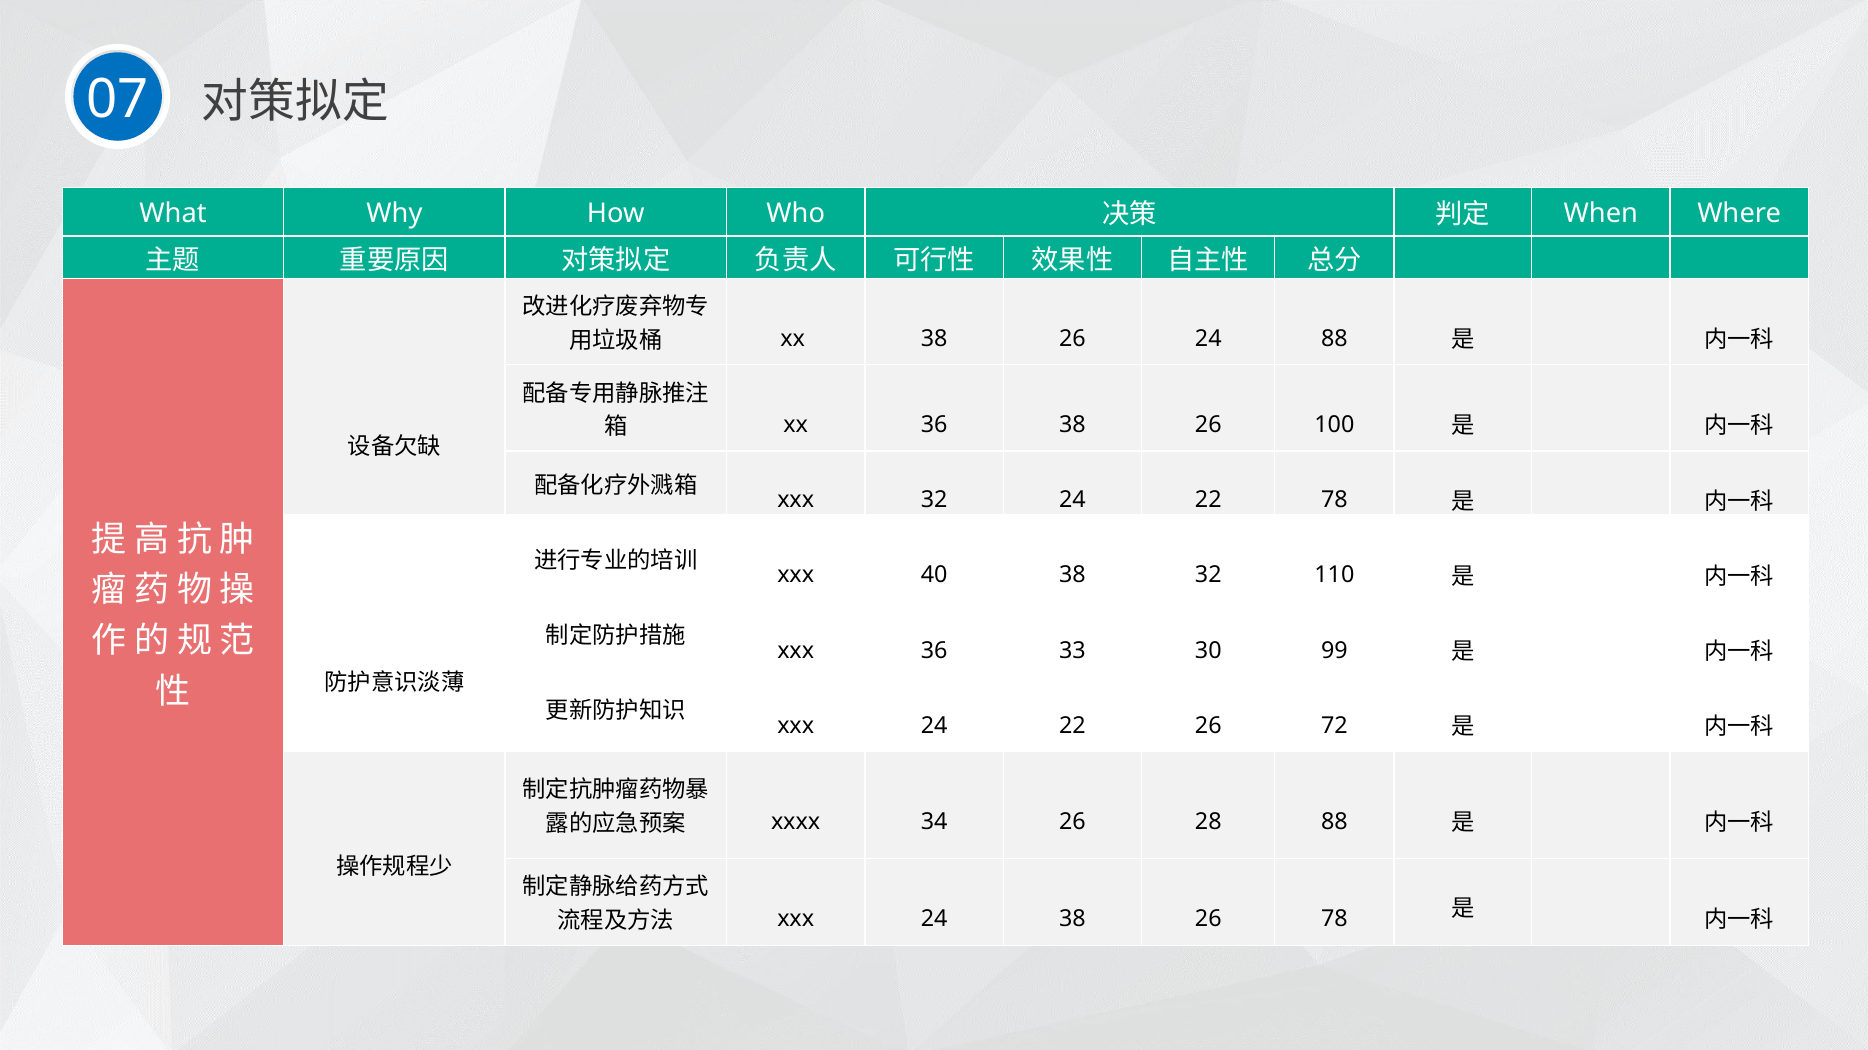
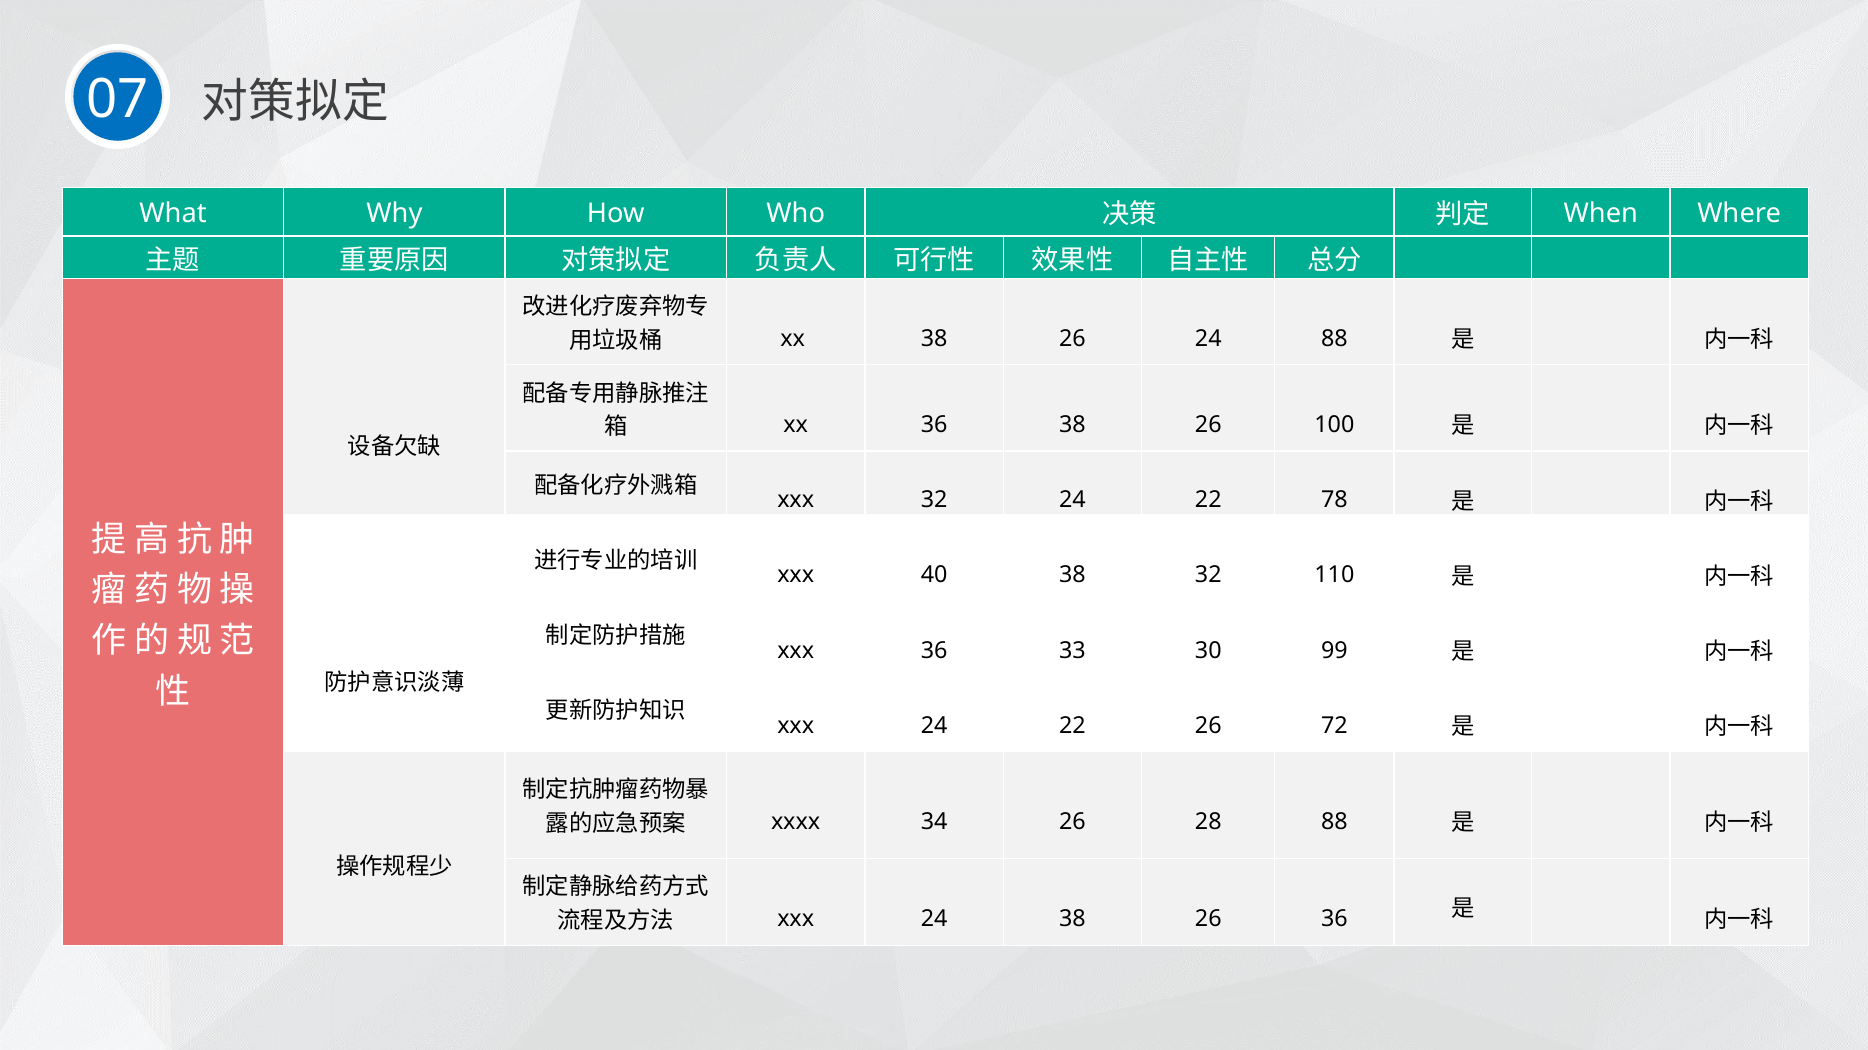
26 78: 78 -> 36
